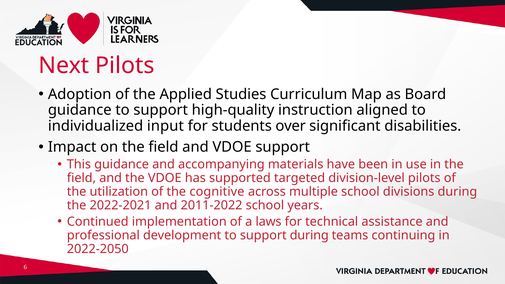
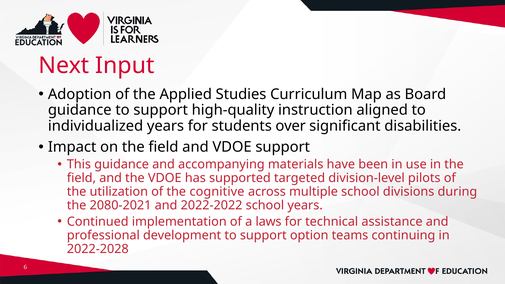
Next Pilots: Pilots -> Input
individualized input: input -> years
2022-2021: 2022-2021 -> 2080-2021
2011-2022: 2011-2022 -> 2022-2022
support during: during -> option
2022-2050: 2022-2050 -> 2022-2028
